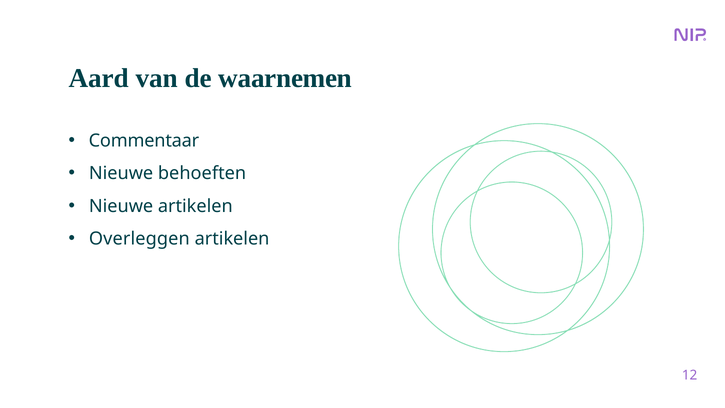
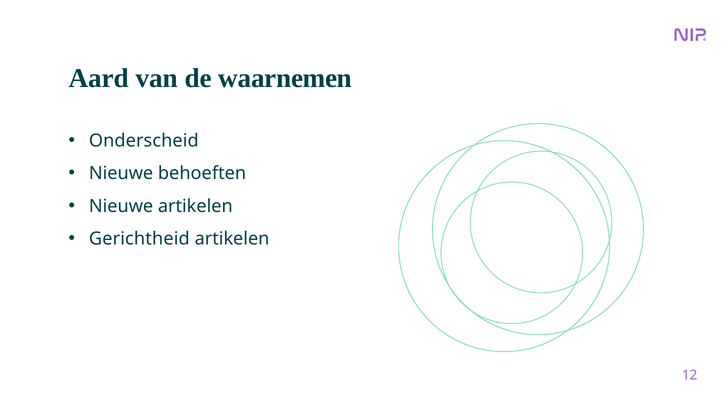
Commentaar: Commentaar -> Onderscheid
Overleggen: Overleggen -> Gerichtheid
